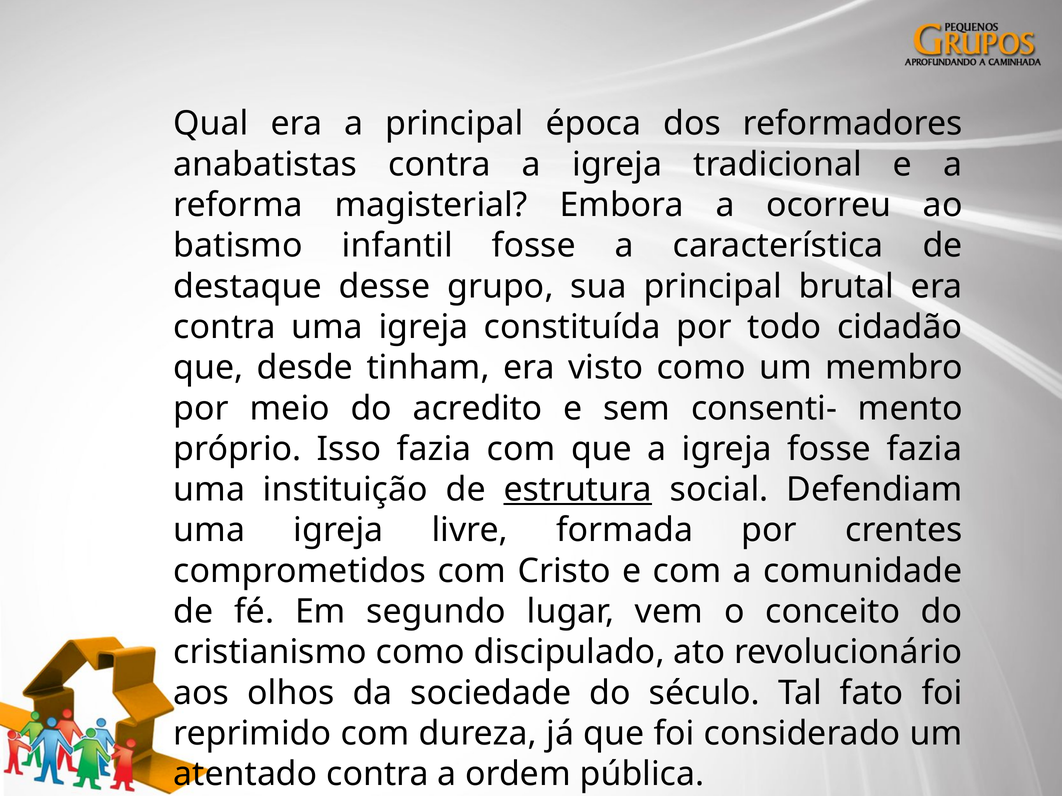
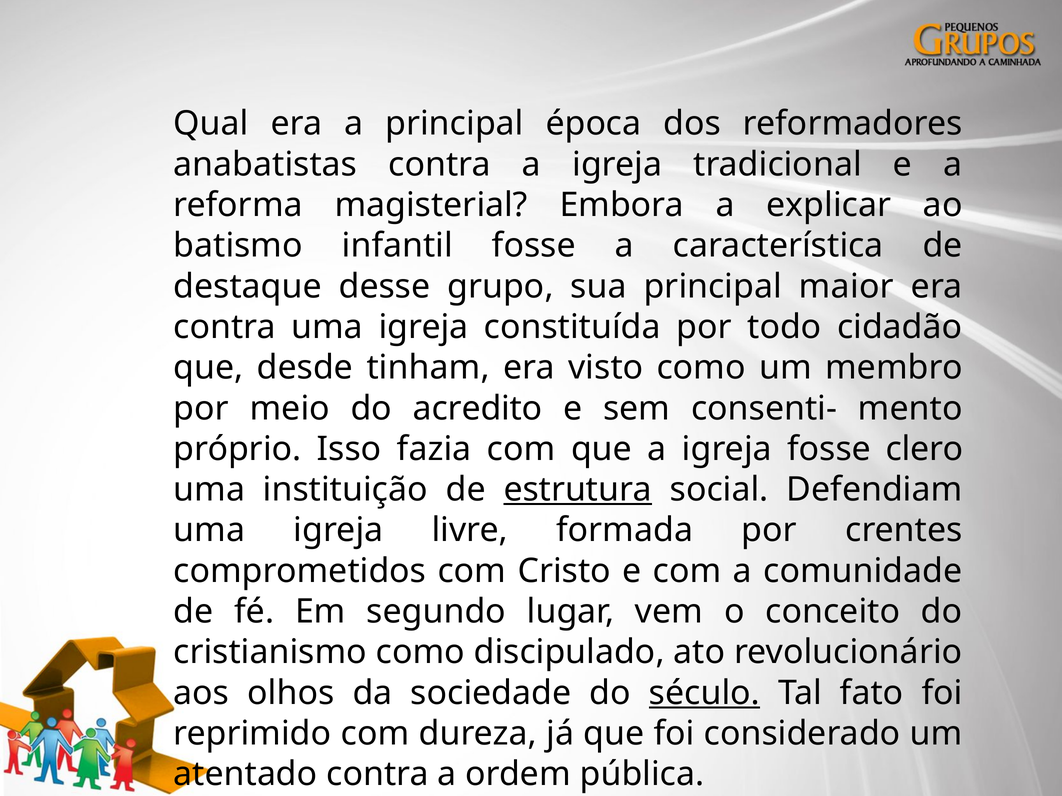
ocorreu: ocorreu -> explicar
brutal: brutal -> maior
fosse fazia: fazia -> clero
século underline: none -> present
